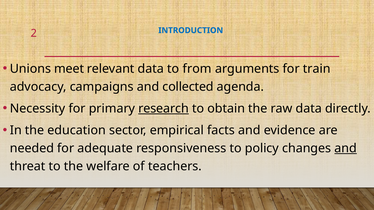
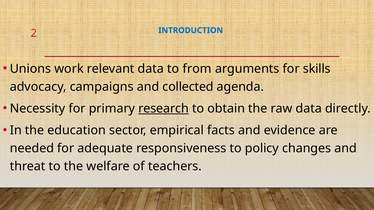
meet: meet -> work
train: train -> skills
and at (346, 149) underline: present -> none
